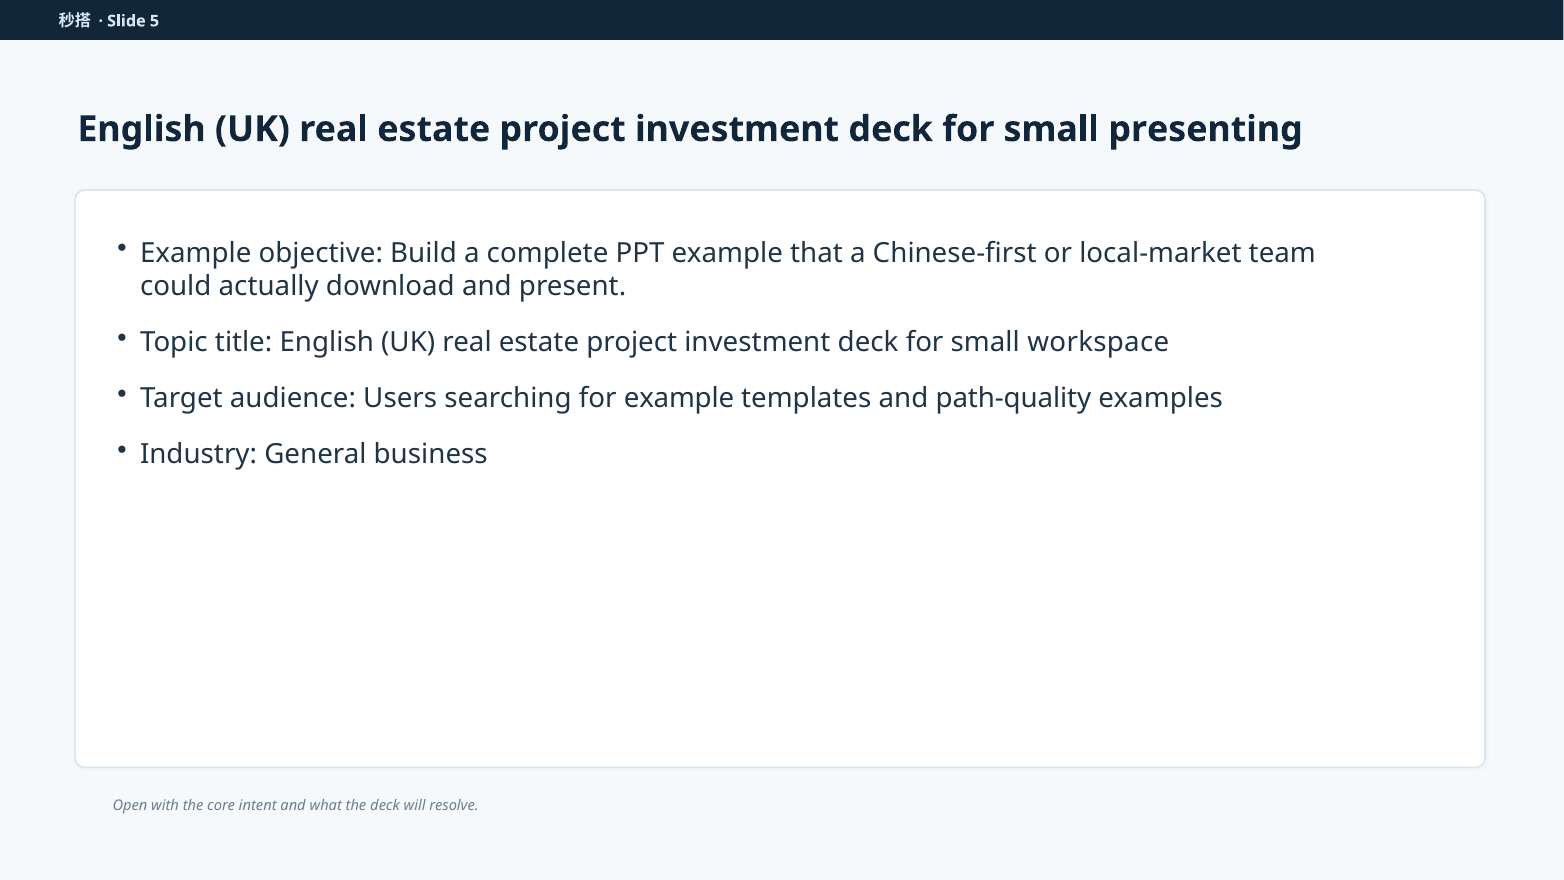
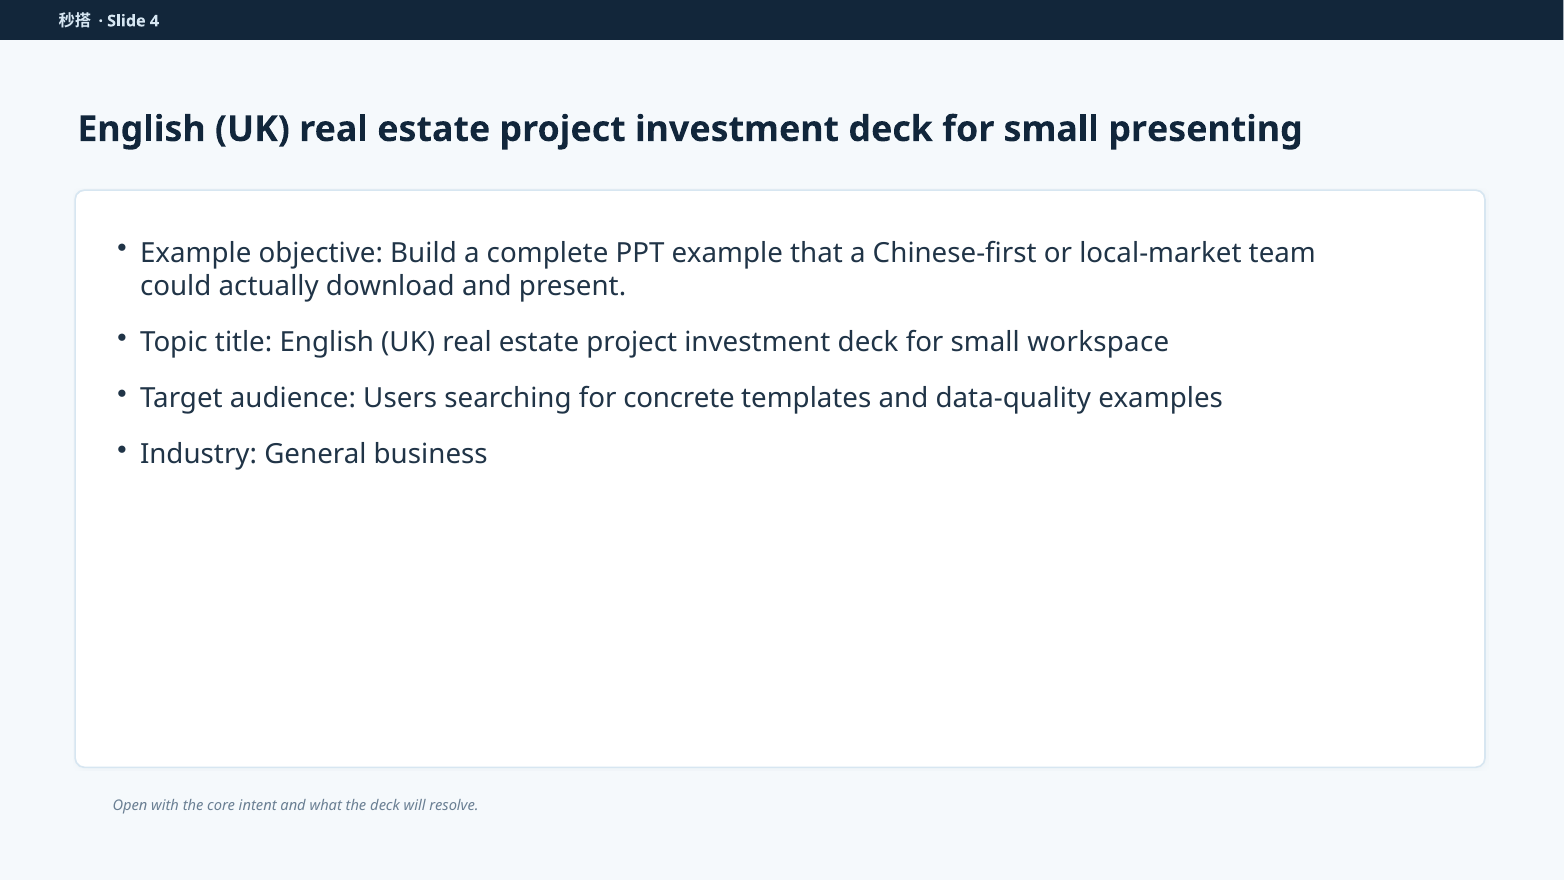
5: 5 -> 4
for example: example -> concrete
path-quality: path-quality -> data-quality
